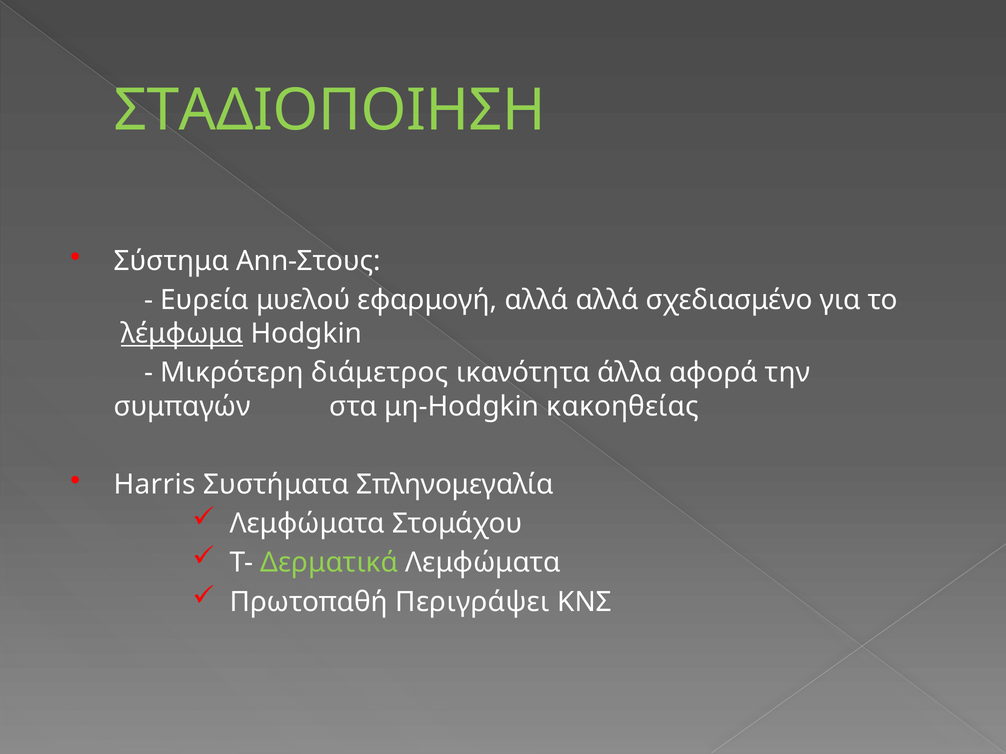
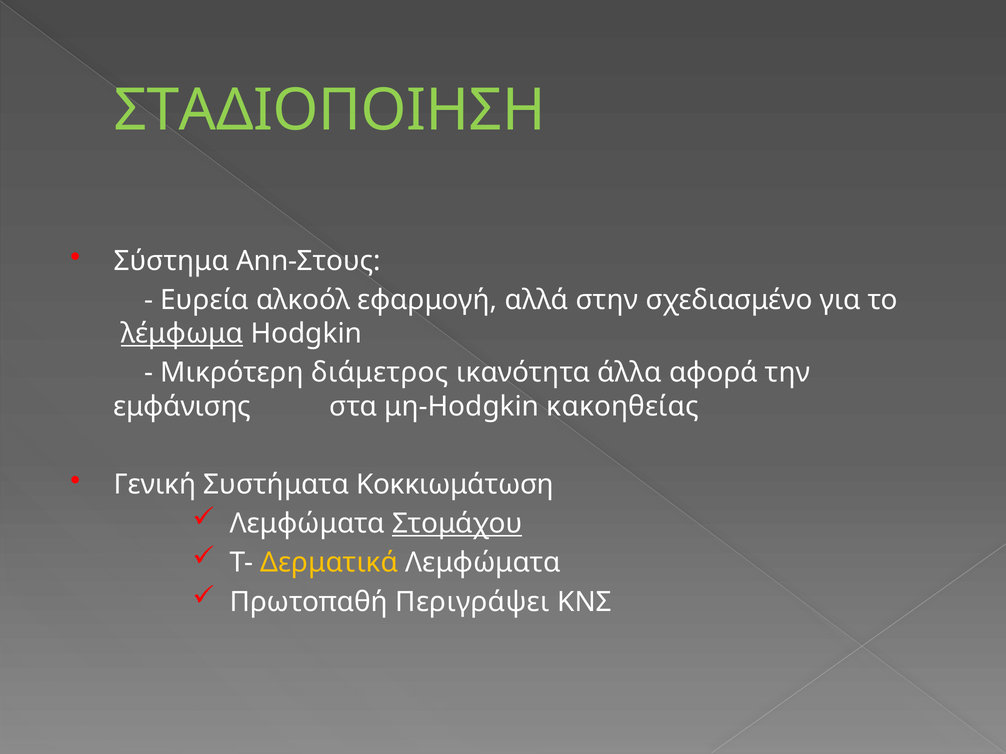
μυελού: μυελού -> αλκοόλ
αλλά αλλά: αλλά -> στην
συμπαγών: συμπαγών -> εμφάνισης
Harris: Harris -> Γενική
Σπληνομεγαλία: Σπληνομεγαλία -> Κοκκιωμάτωση
Στομάχου underline: none -> present
Δερματικά colour: light green -> yellow
